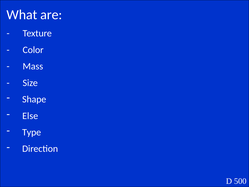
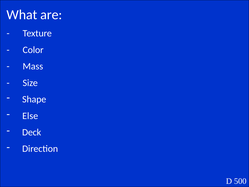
Type: Type -> Deck
